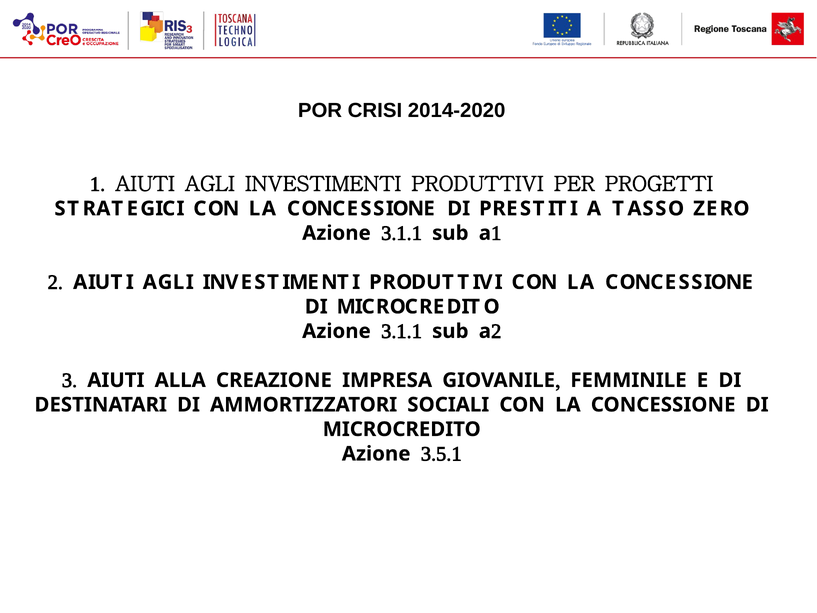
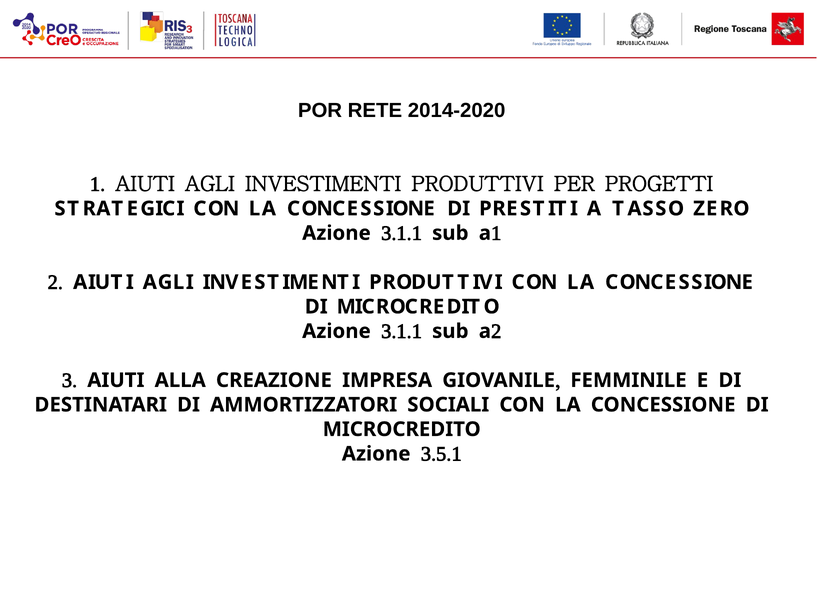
CRISI: CRISI -> RETE
